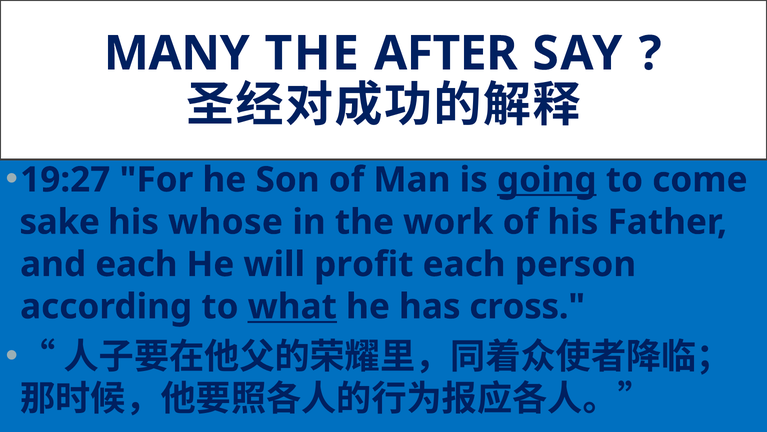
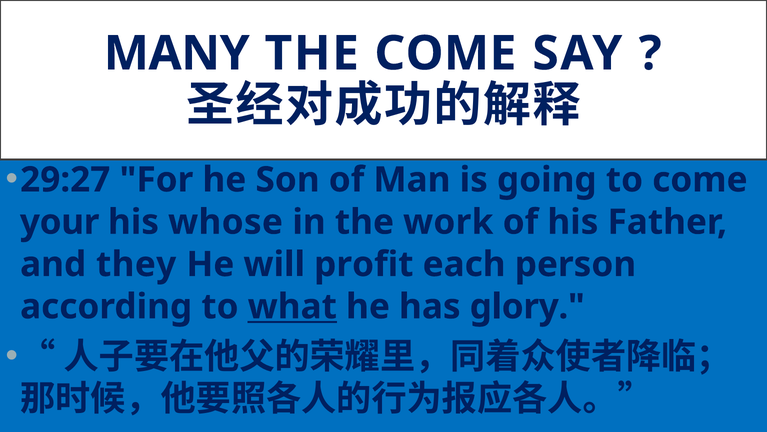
THE AFTER: AFTER -> COME
19:27: 19:27 -> 29:27
going underline: present -> none
sake: sake -> your
and each: each -> they
cross: cross -> glory
